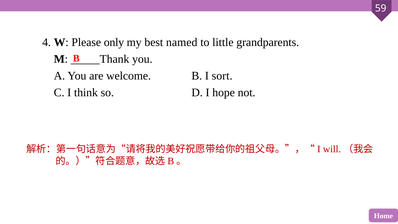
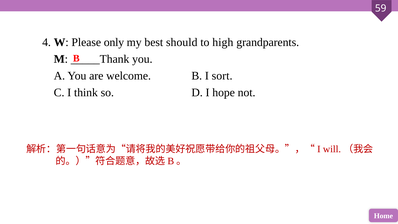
named: named -> should
little: little -> high
